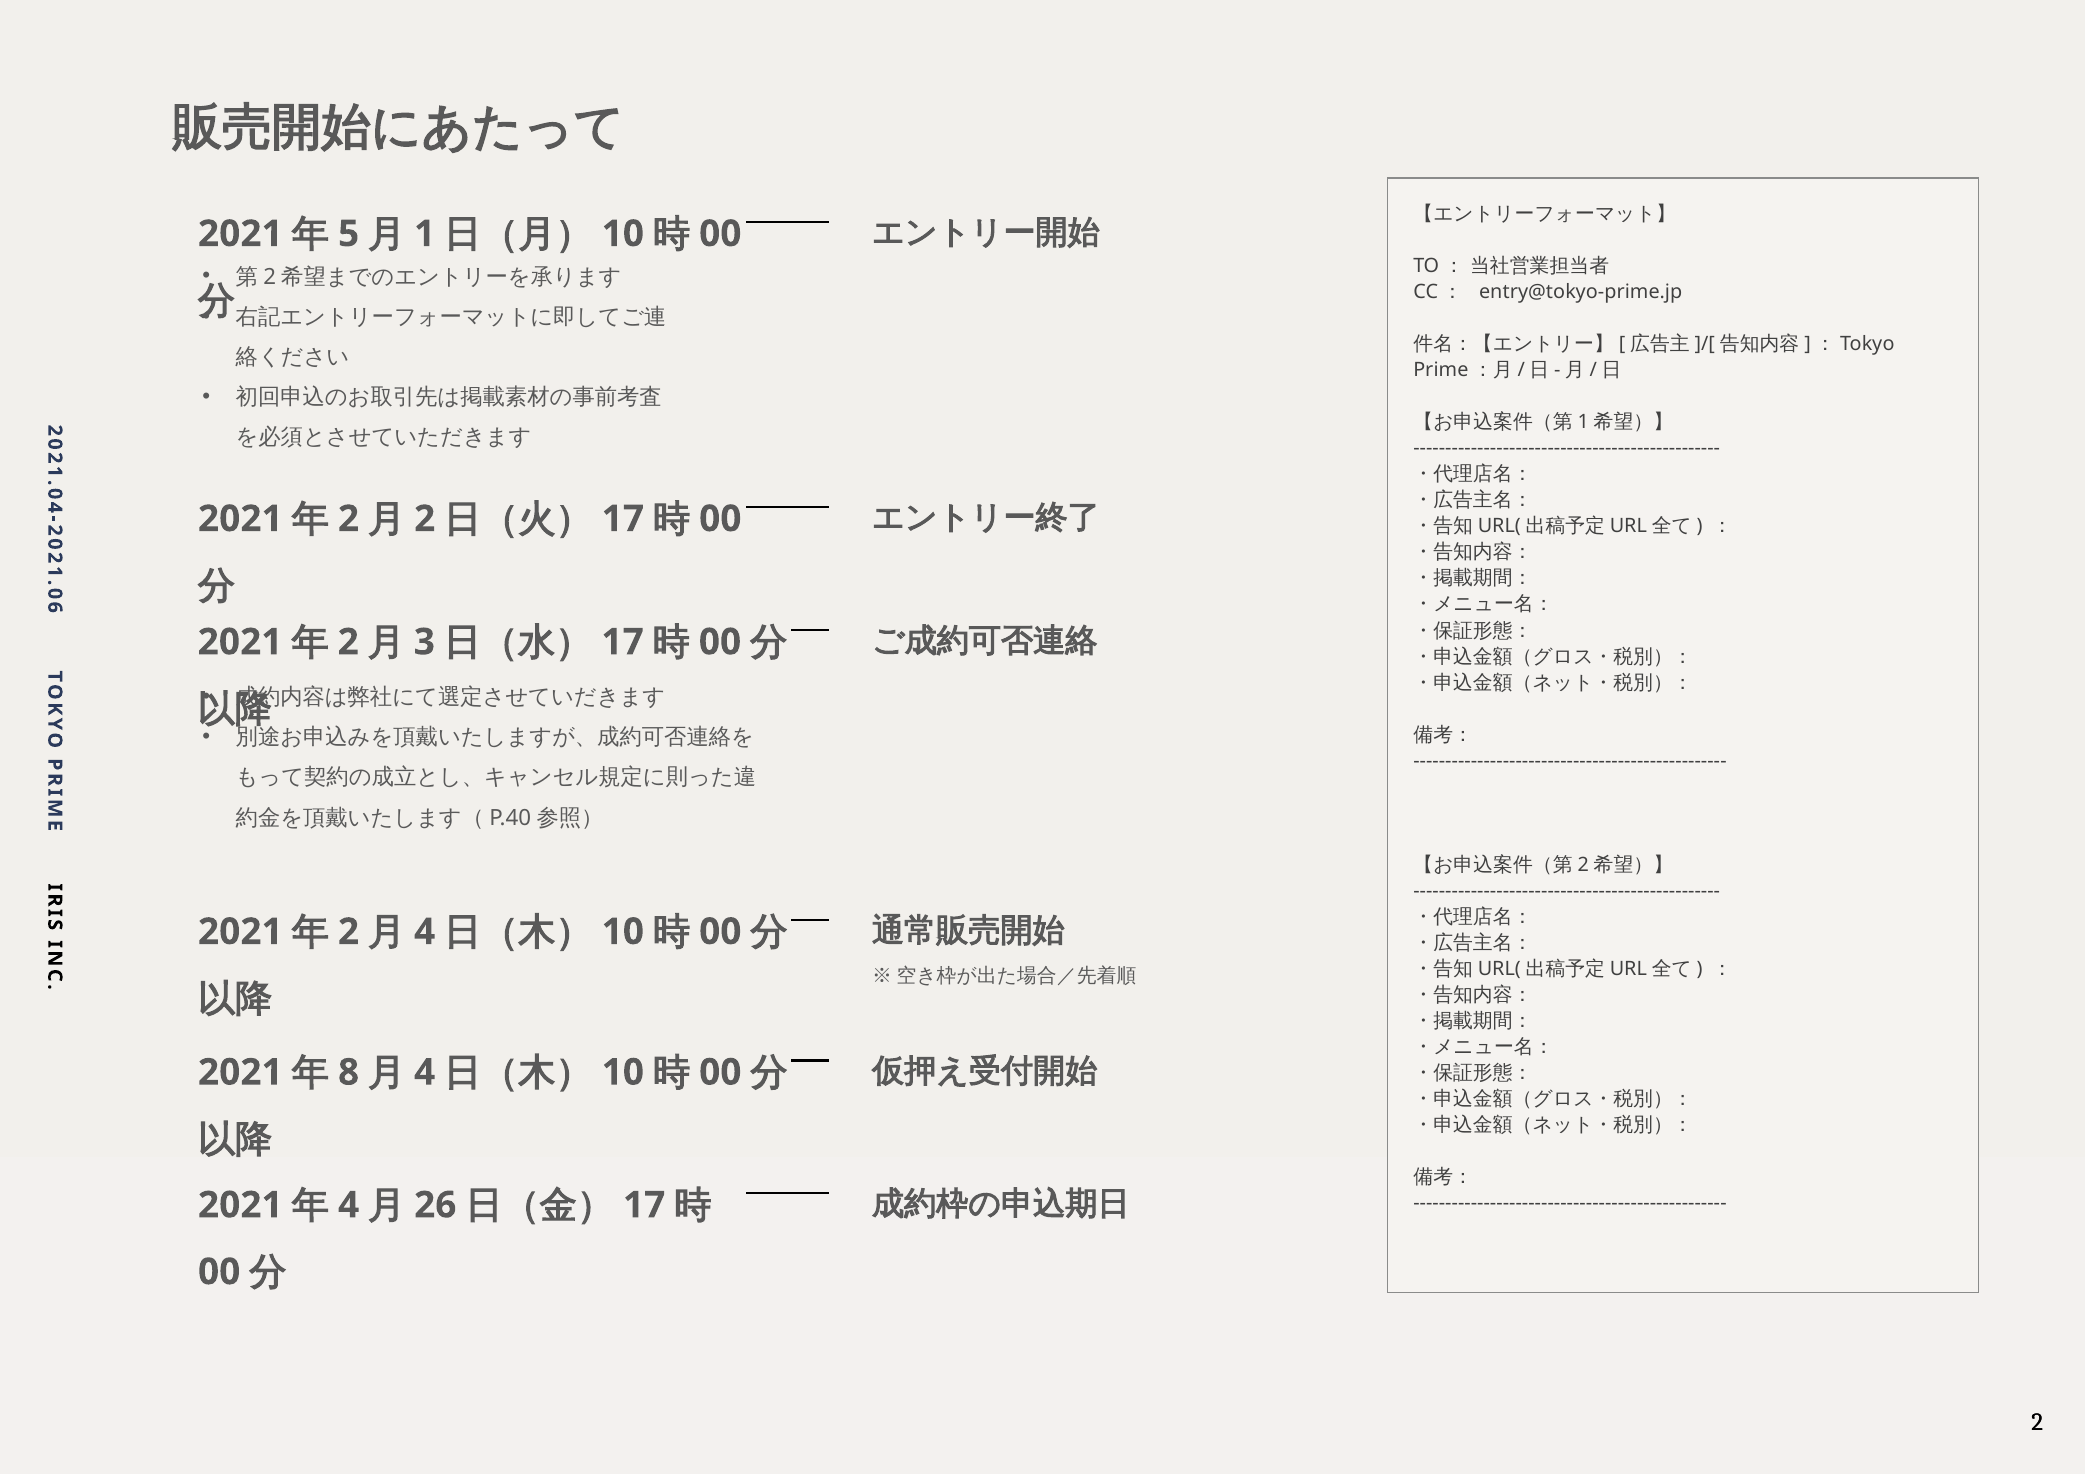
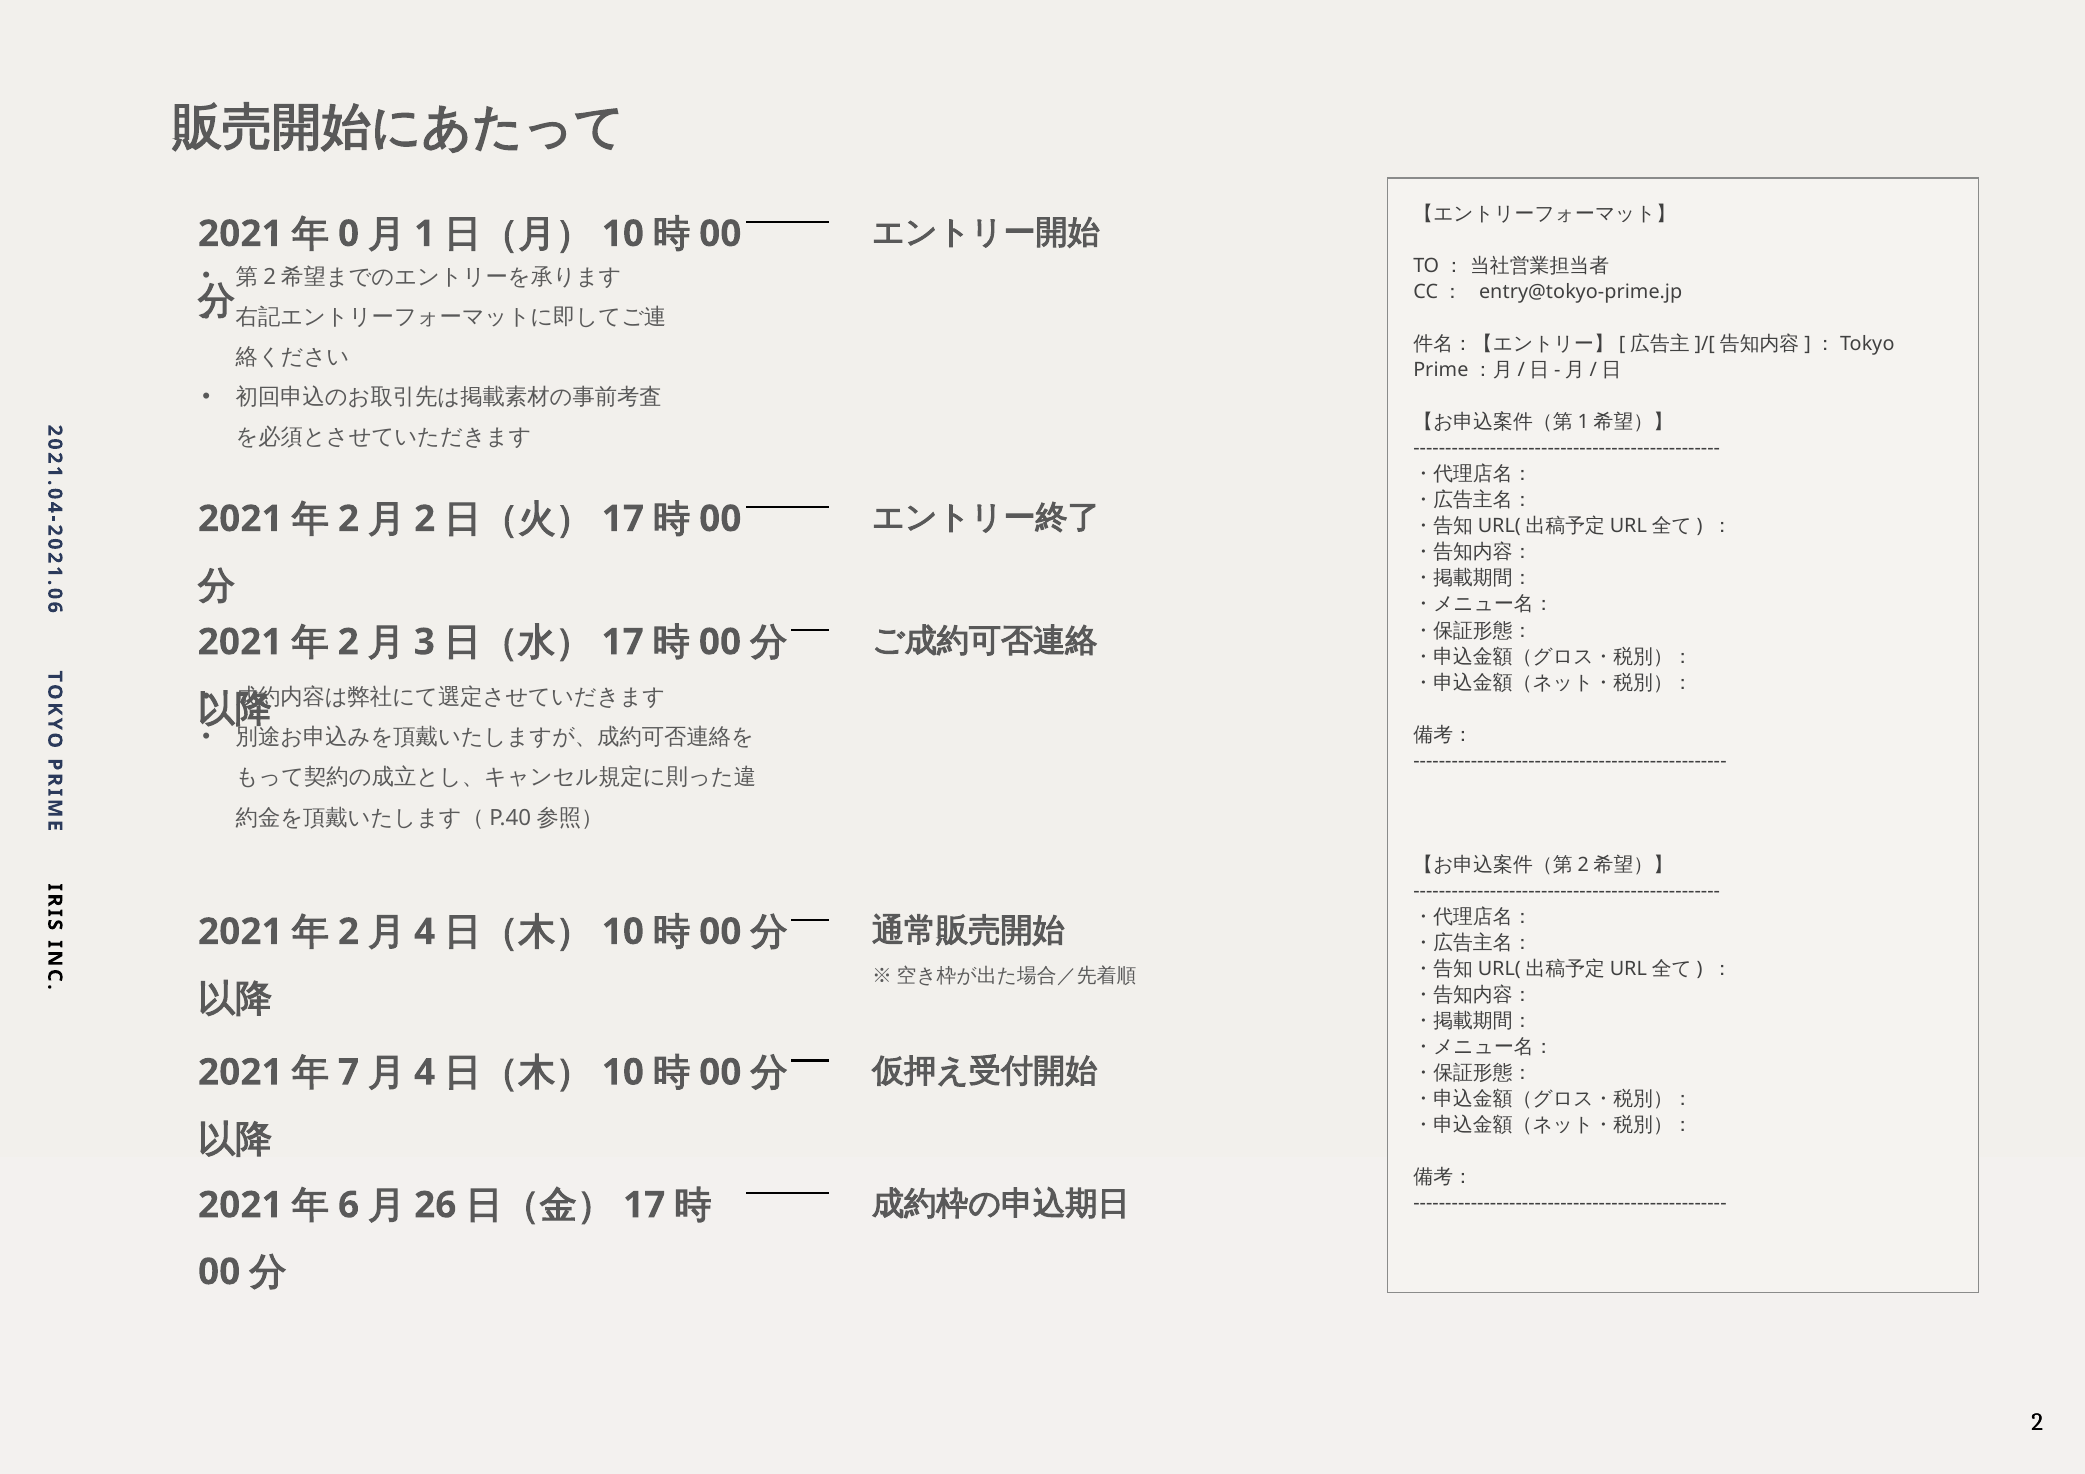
5 at (349, 234): 5 -> 0
8: 8 -> 7
4 at (349, 1205): 4 -> 6
